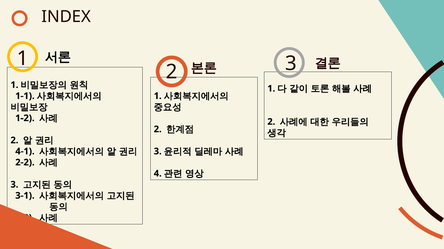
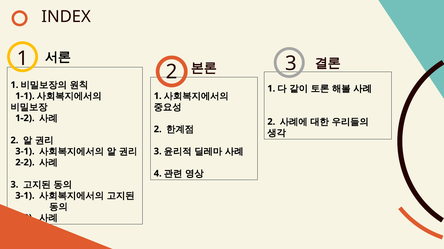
4-1 at (25, 152): 4-1 -> 3-1
